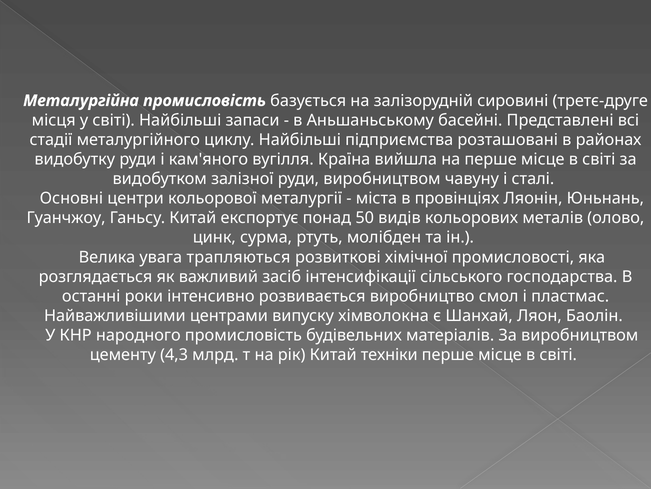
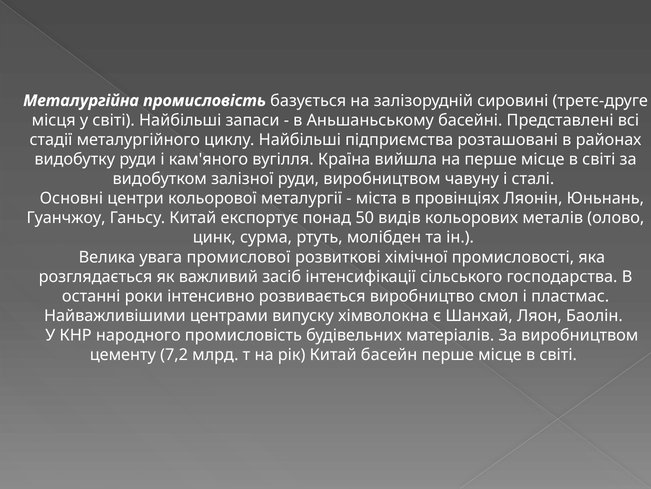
трапляються: трапляються -> промислової
4,3: 4,3 -> 7,2
техніки: техніки -> басейн
